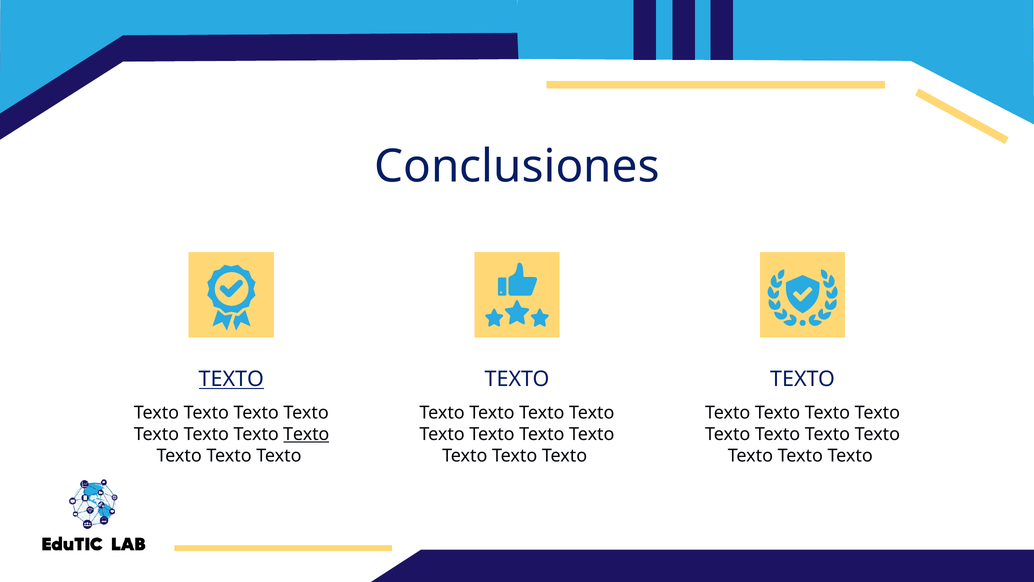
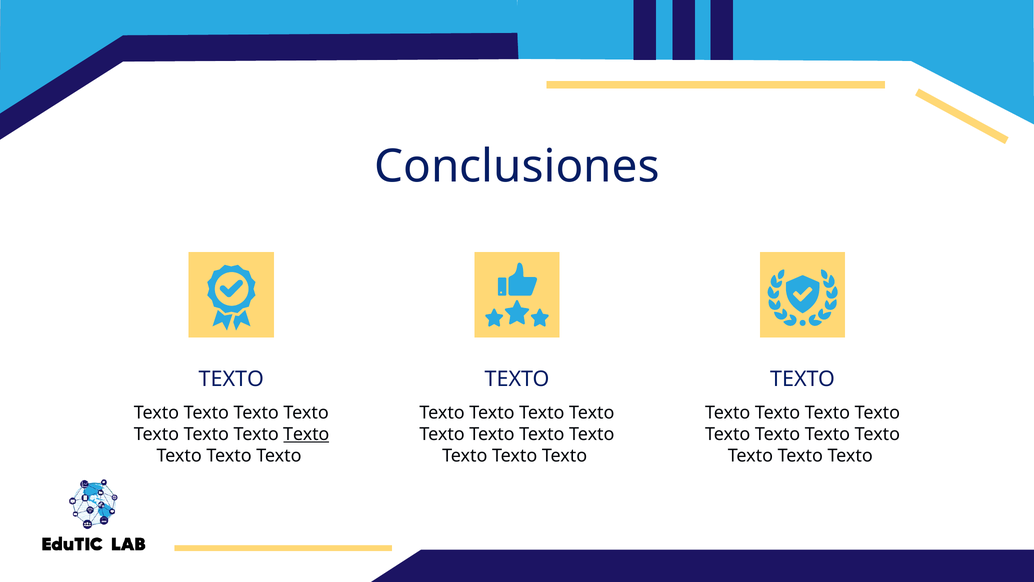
TEXTO at (231, 379) underline: present -> none
